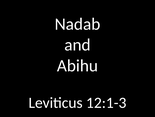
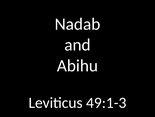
12:1-3: 12:1-3 -> 49:1-3
